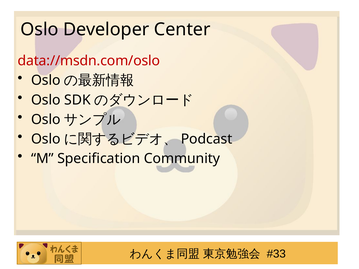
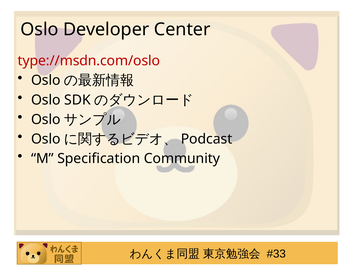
data://msdn.com/oslo: data://msdn.com/oslo -> type://msdn.com/oslo
